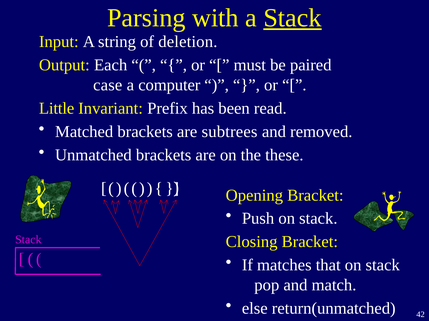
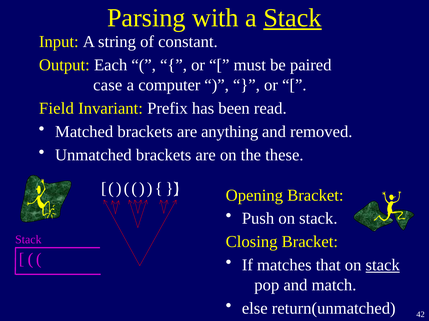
deletion: deletion -> constant
Little: Little -> Field
subtrees: subtrees -> anything
stack at (383, 266) underline: none -> present
